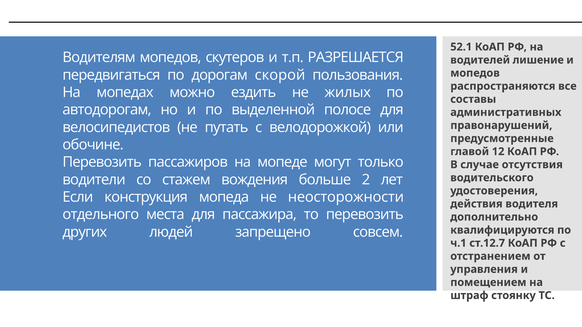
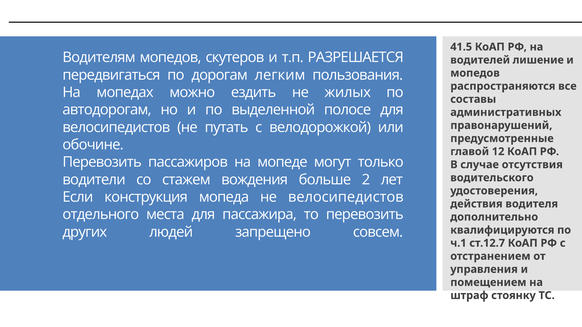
52.1: 52.1 -> 41.5
скорой: скорой -> легким
не неосторожности: неосторожности -> велосипедистов
